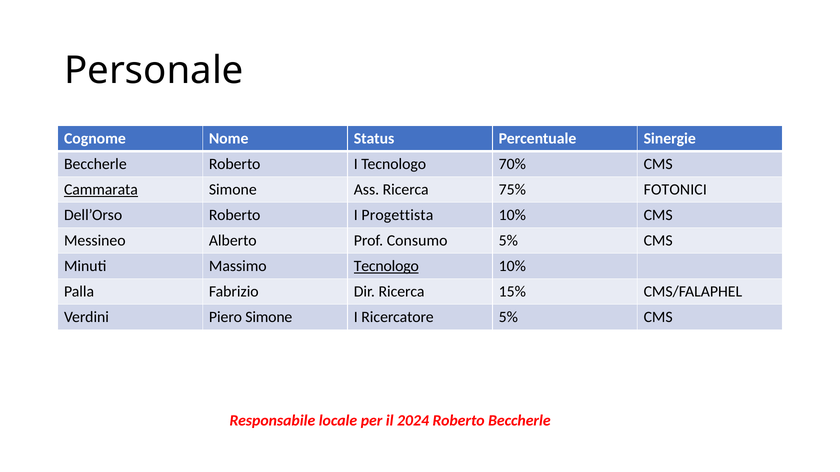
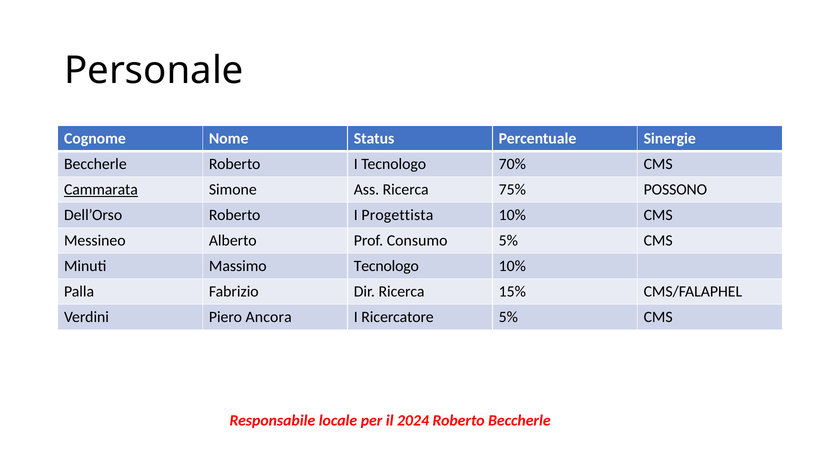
FOTONICI: FOTONICI -> POSSONO
Tecnologo at (386, 266) underline: present -> none
Piero Simone: Simone -> Ancora
